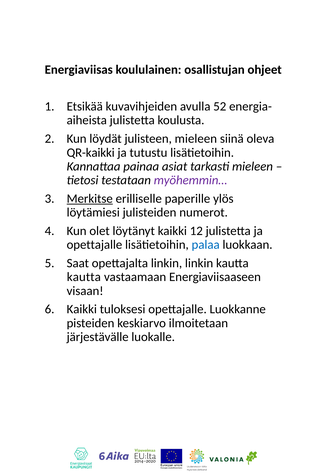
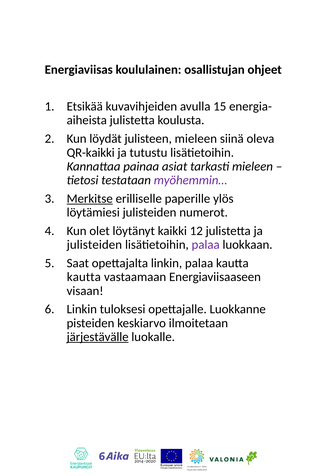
52: 52 -> 15
opettajalle at (94, 244): opettajalle -> julisteiden
palaa at (206, 244) colour: blue -> purple
linkin linkin: linkin -> palaa
Kaikki at (82, 309): Kaikki -> Linkin
järjestävälle underline: none -> present
